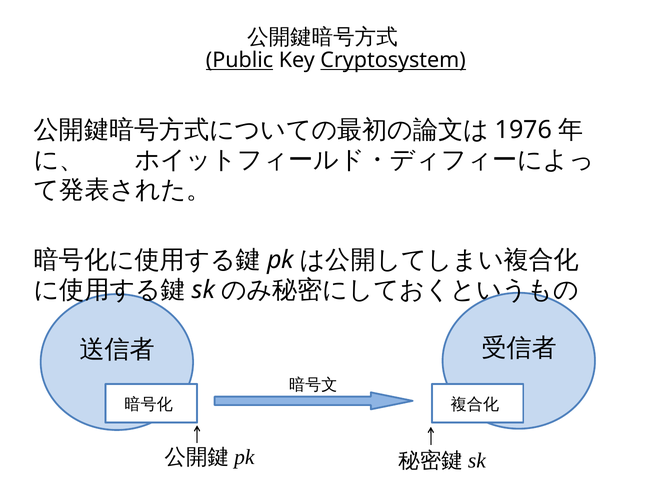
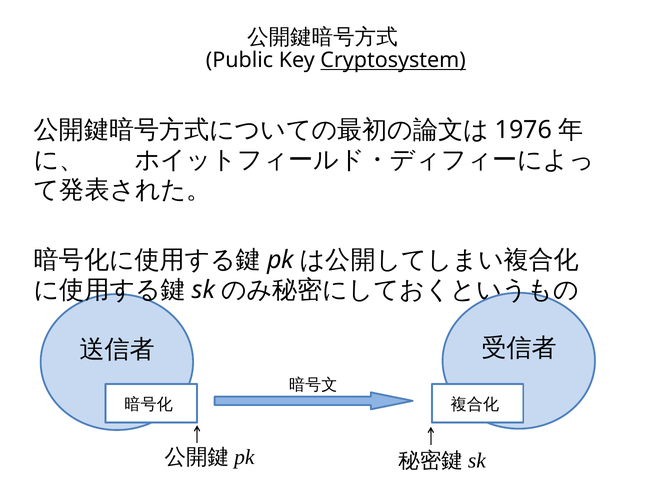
Public underline: present -> none
